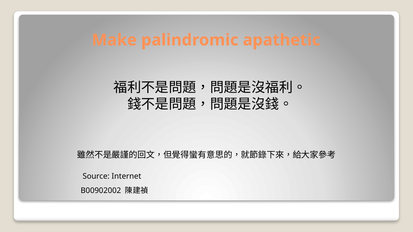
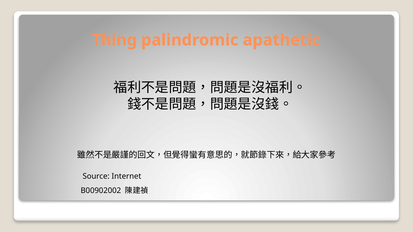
Make: Make -> Thing
